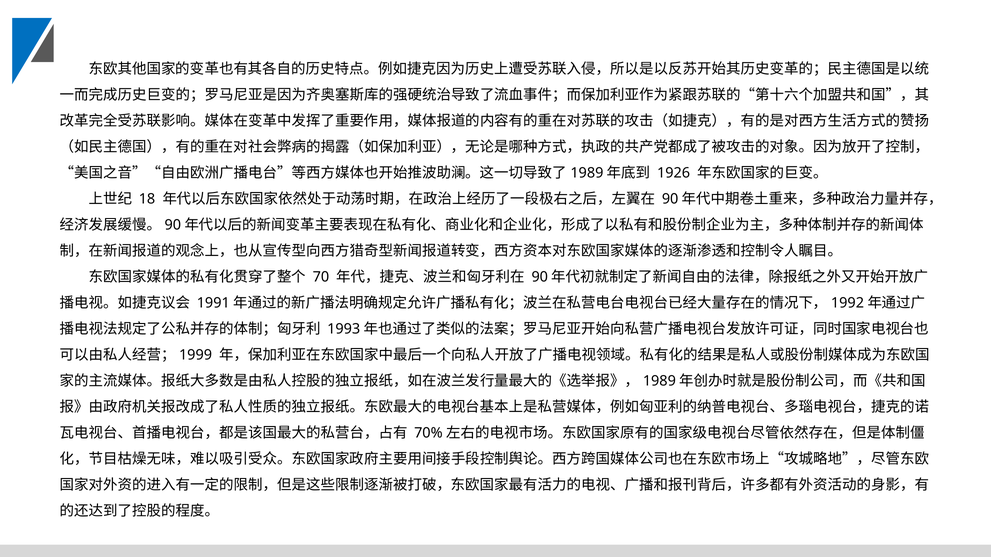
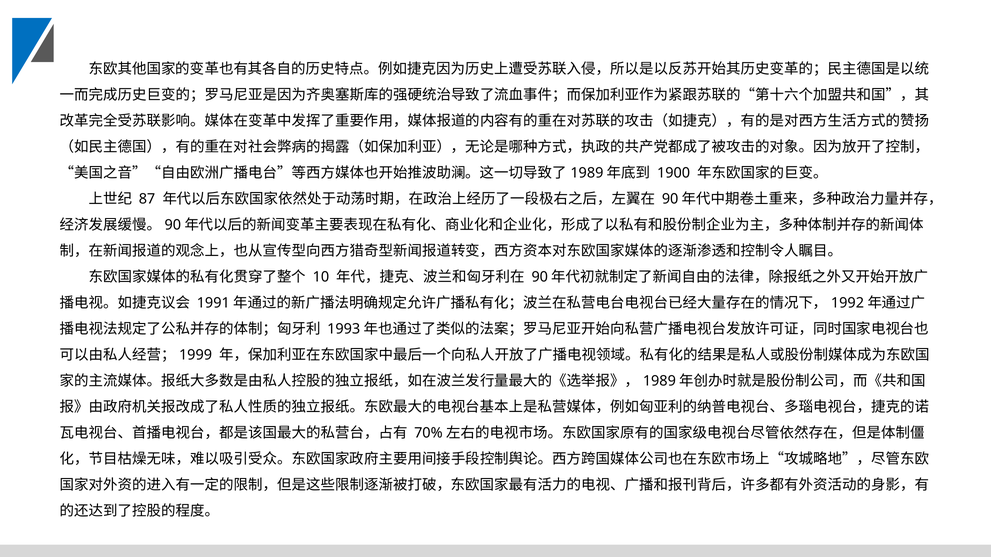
1926: 1926 -> 1900
18: 18 -> 87
70: 70 -> 10
